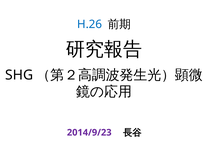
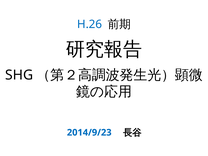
2014/9/23 colour: purple -> blue
